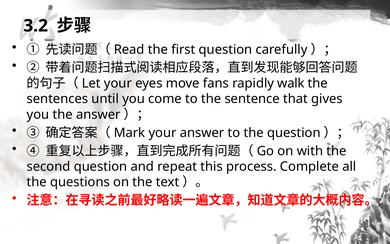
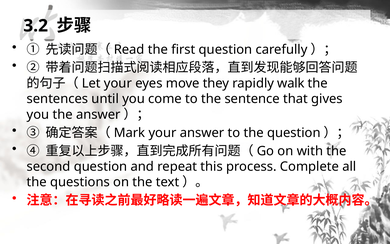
fans: fans -> they
